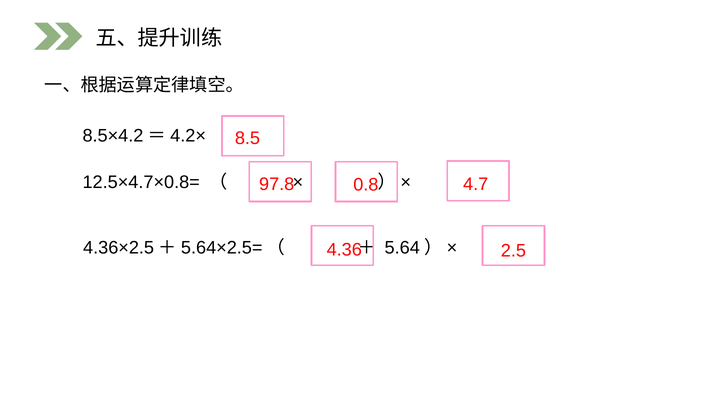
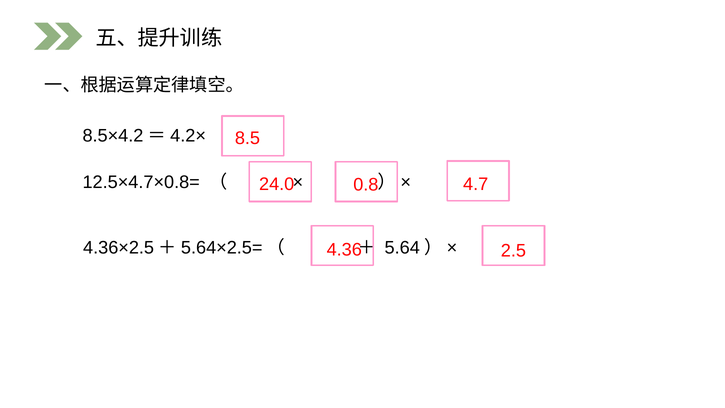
97.8: 97.8 -> 24.0
